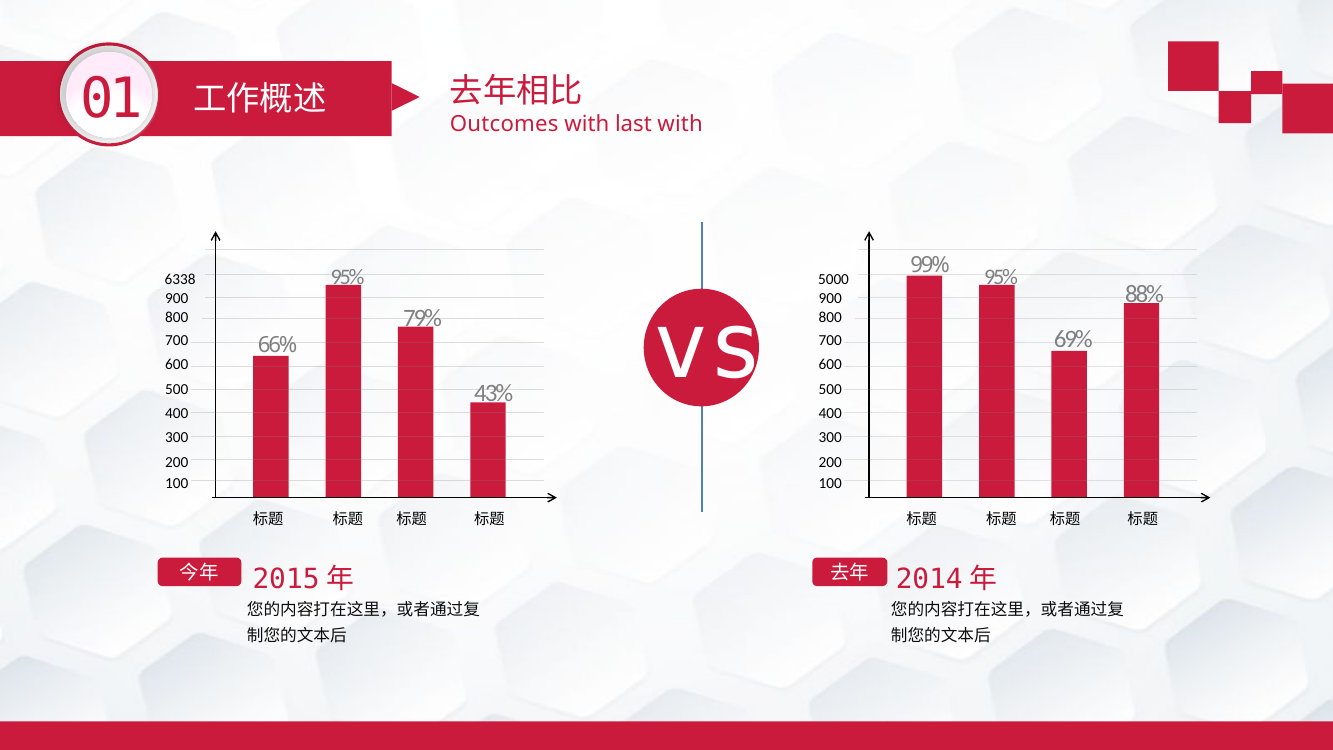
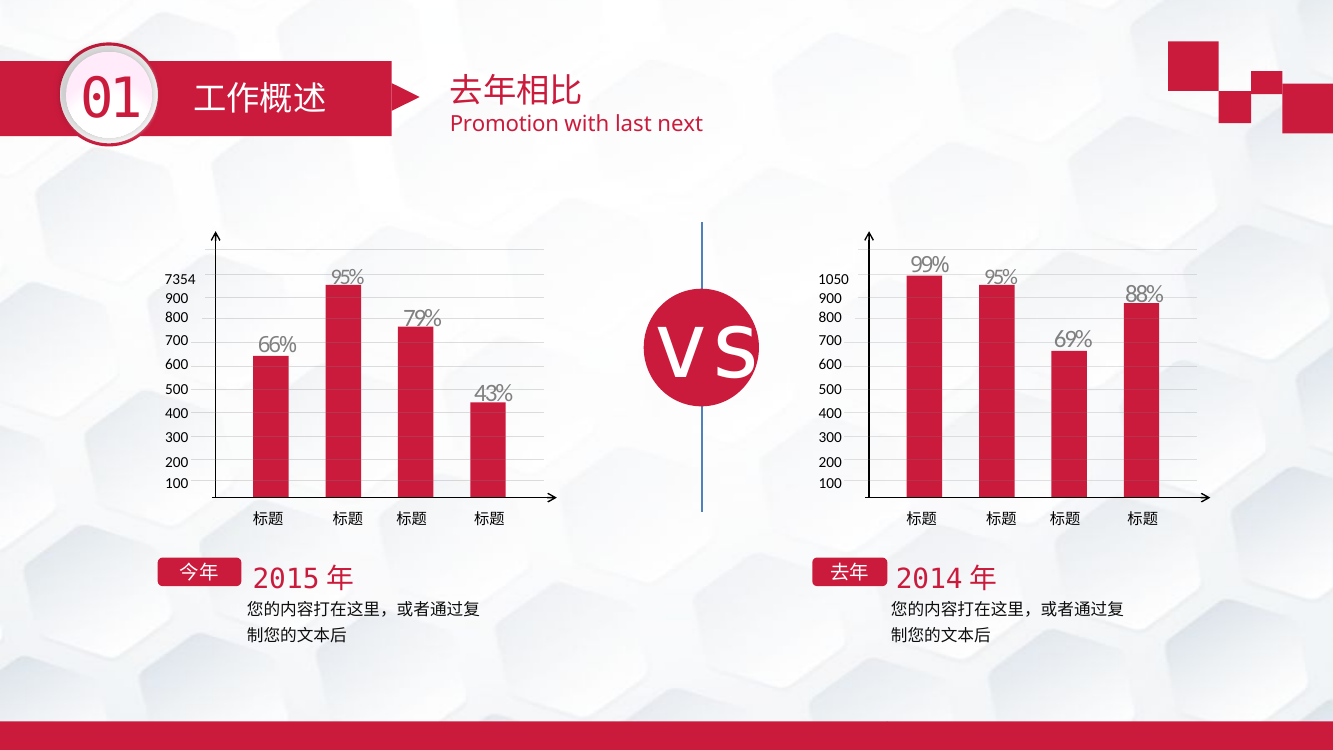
Outcomes: Outcomes -> Promotion
last with: with -> next
6338: 6338 -> 7354
5000: 5000 -> 1050
